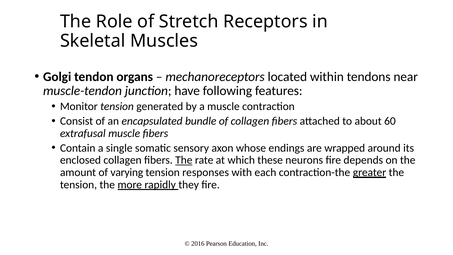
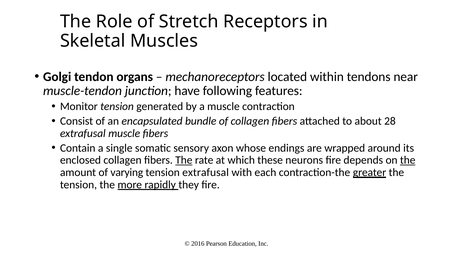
60: 60 -> 28
the at (408, 160) underline: none -> present
tension responses: responses -> extrafusal
